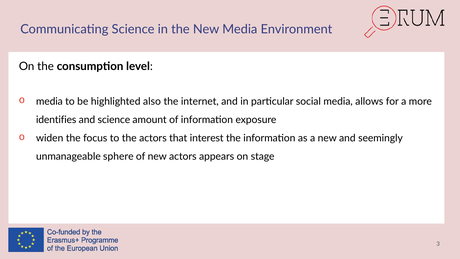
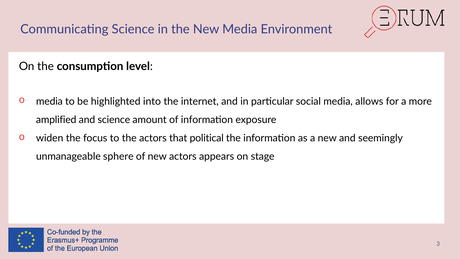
also: also -> into
identifies: identifies -> amplified
interest: interest -> political
